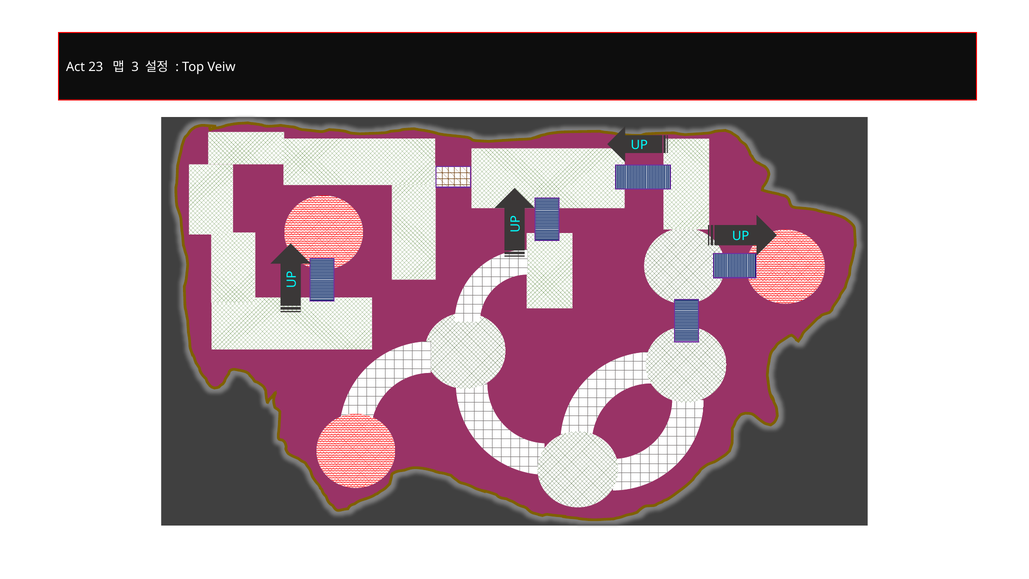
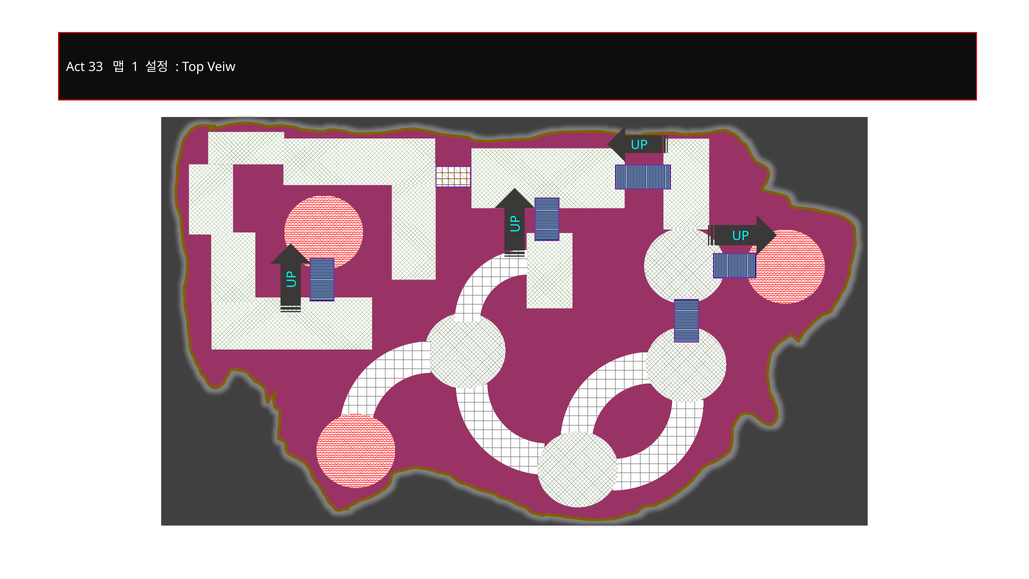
23: 23 -> 33
3: 3 -> 1
